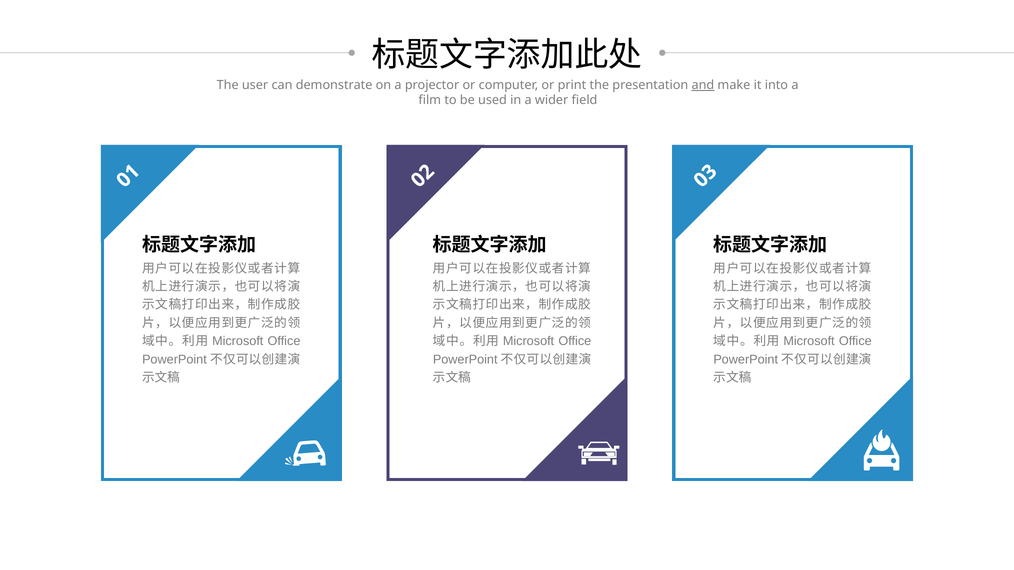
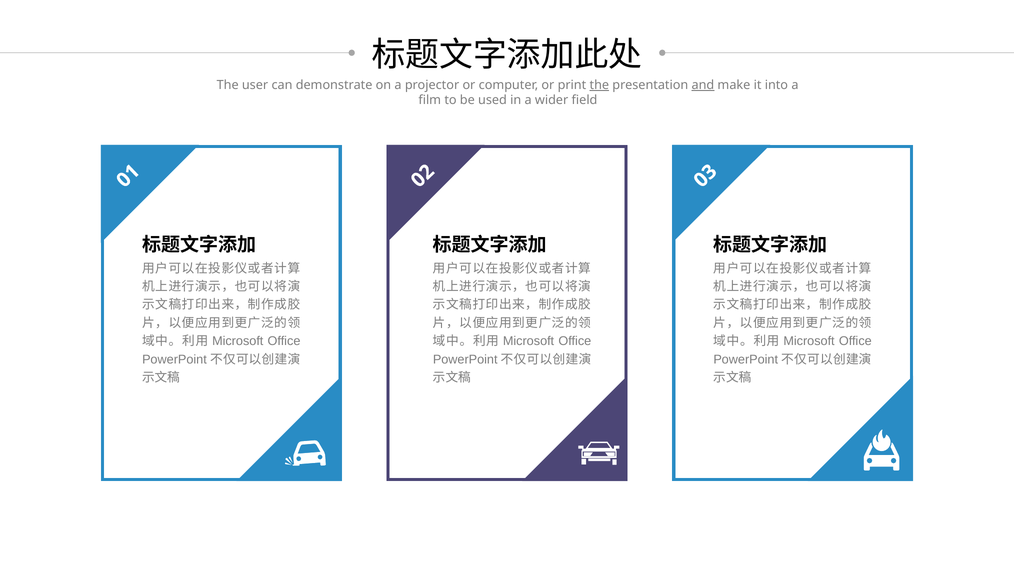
the at (599, 85) underline: none -> present
